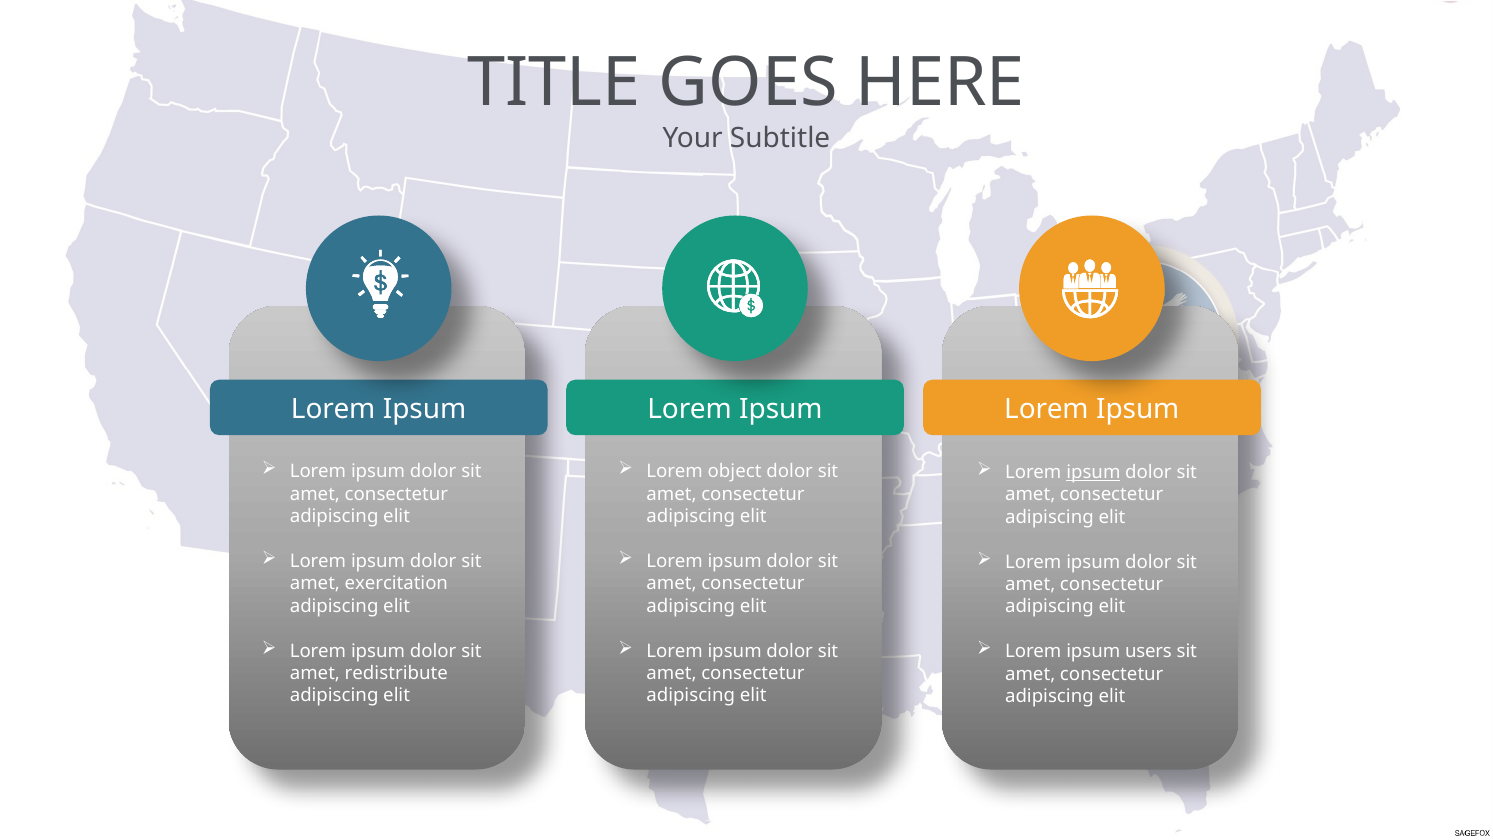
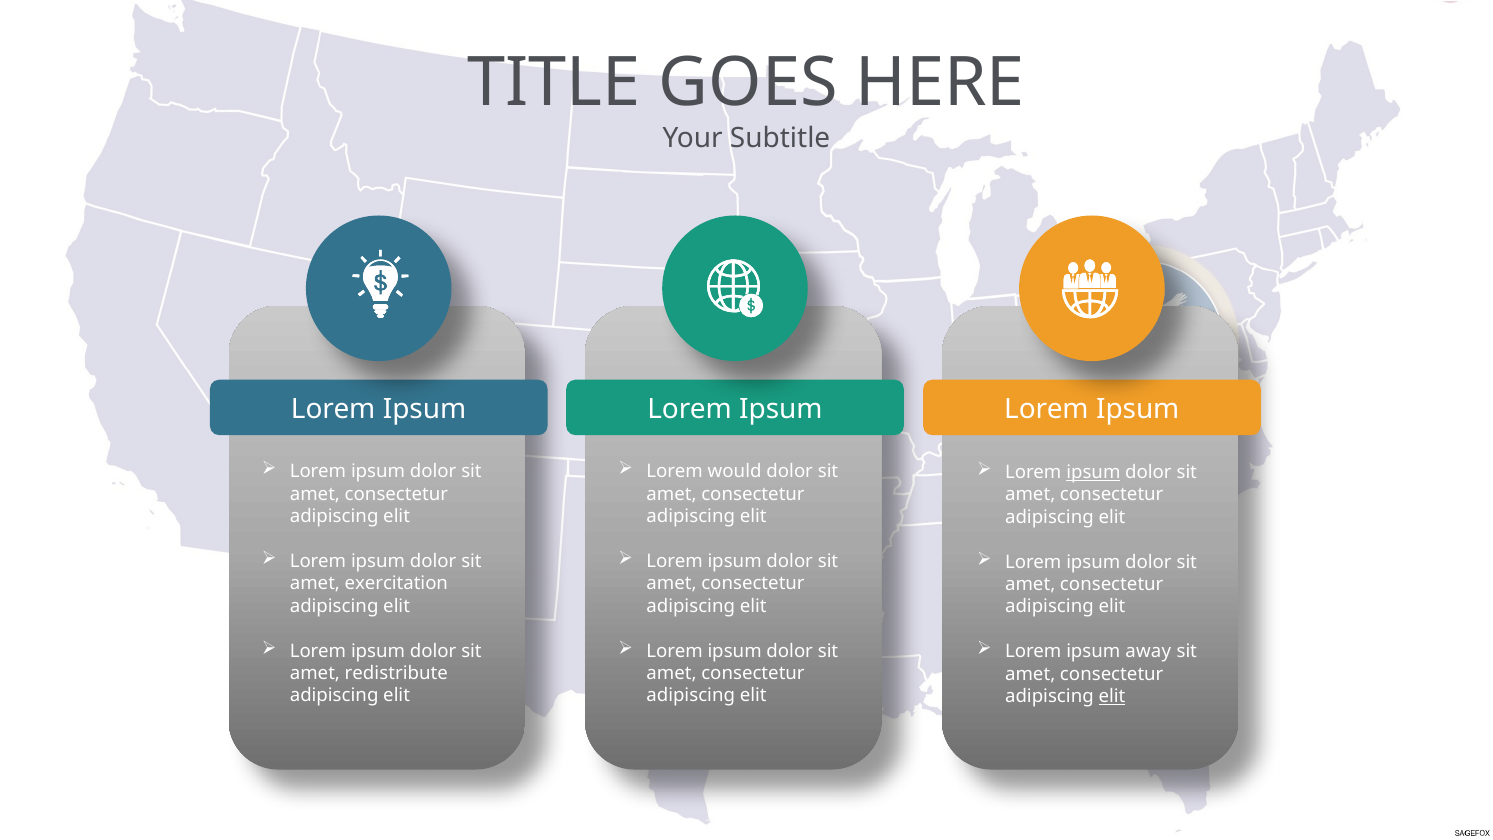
object: object -> would
users: users -> away
elit at (1112, 696) underline: none -> present
